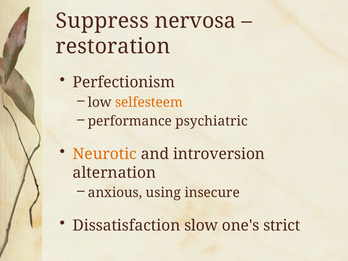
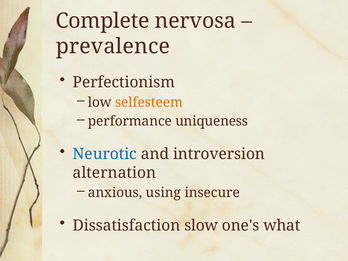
Suppress: Suppress -> Complete
restoration: restoration -> prevalence
psychiatric: psychiatric -> uniqueness
Neurotic colour: orange -> blue
strict: strict -> what
